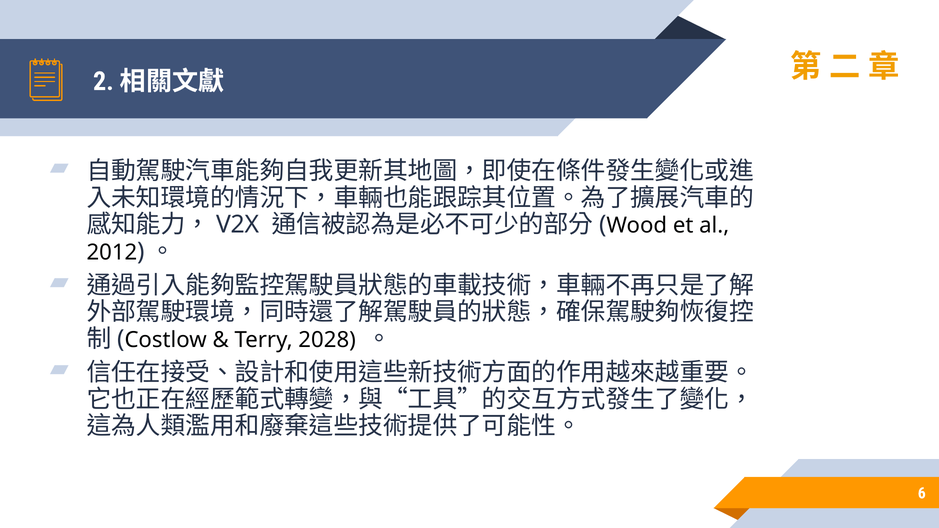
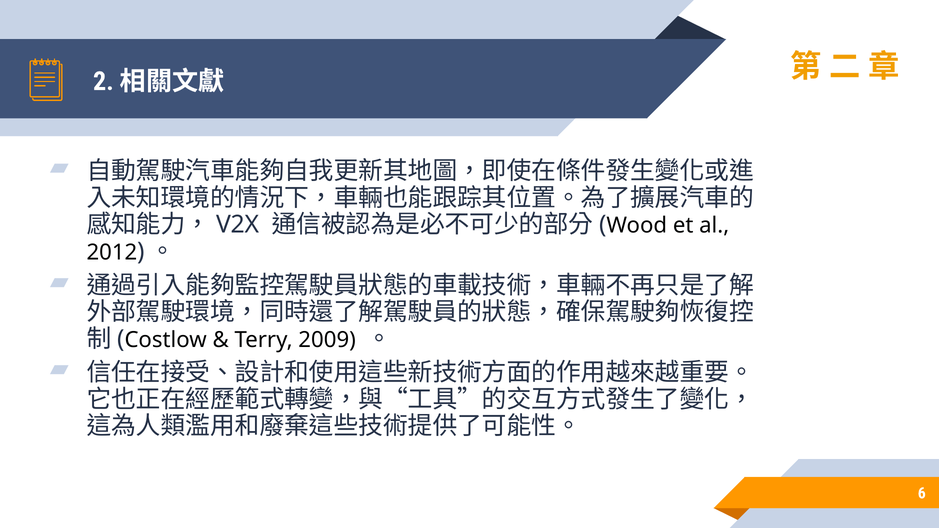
2028: 2028 -> 2009
